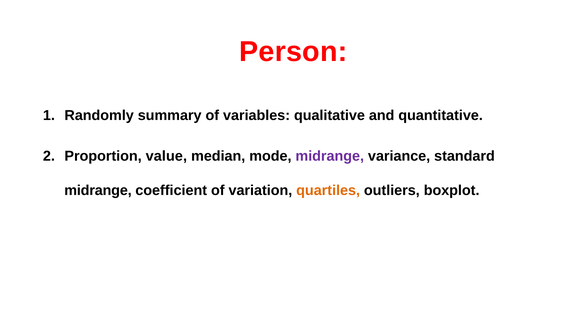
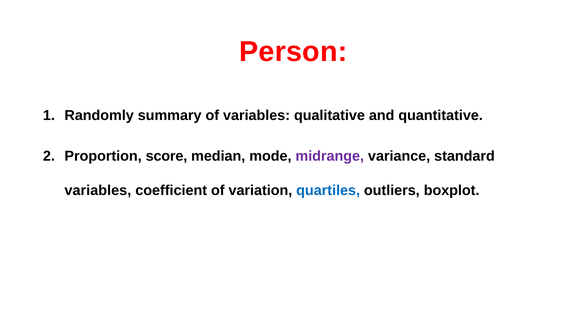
value: value -> score
midrange at (98, 190): midrange -> variables
quartiles colour: orange -> blue
